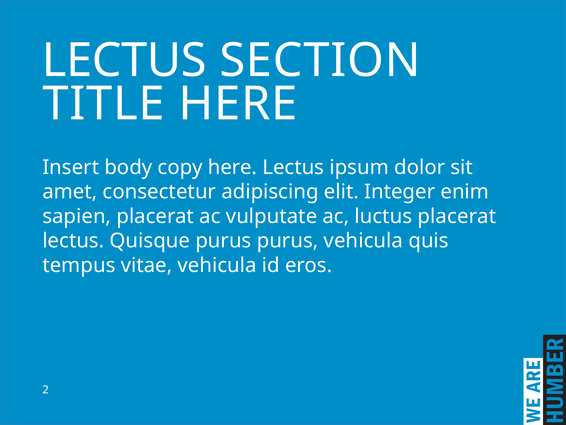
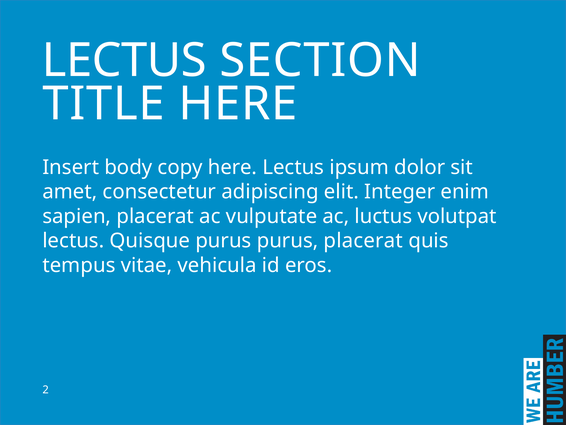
luctus placerat: placerat -> volutpat
purus vehicula: vehicula -> placerat
